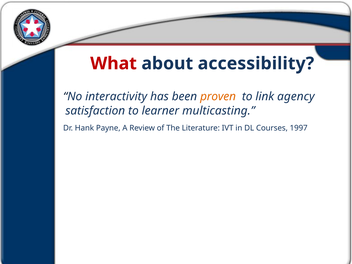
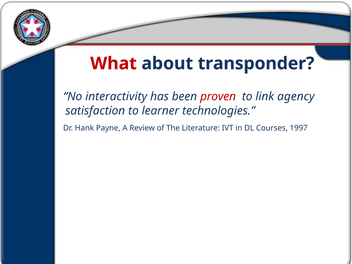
accessibility: accessibility -> transponder
proven colour: orange -> red
multicasting: multicasting -> technologies
